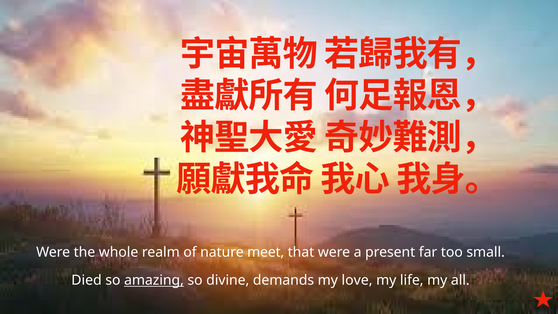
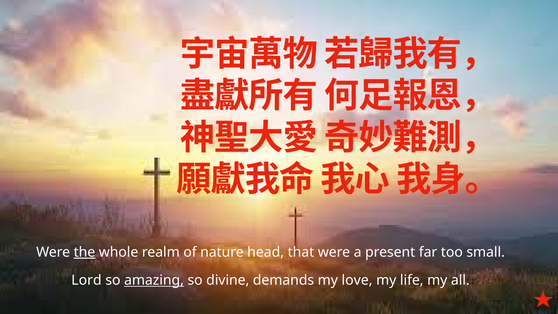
the underline: none -> present
meet: meet -> head
Died: Died -> Lord
